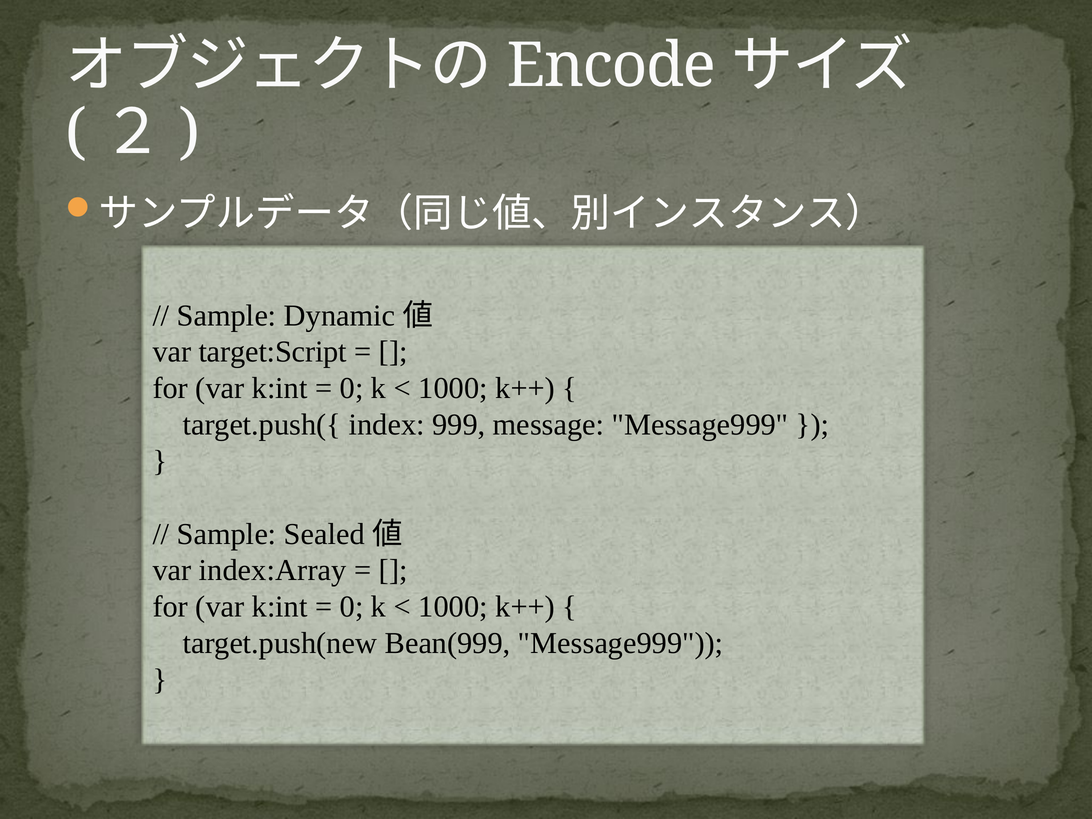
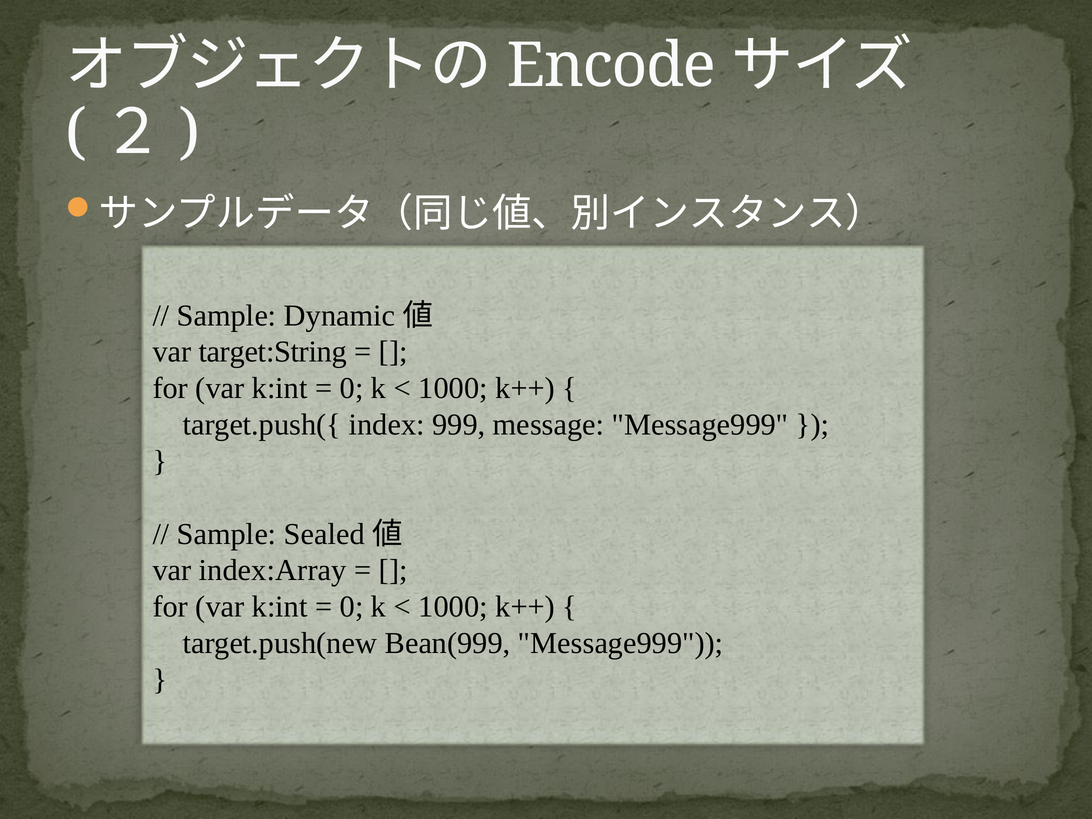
target:Script: target:Script -> target:String
